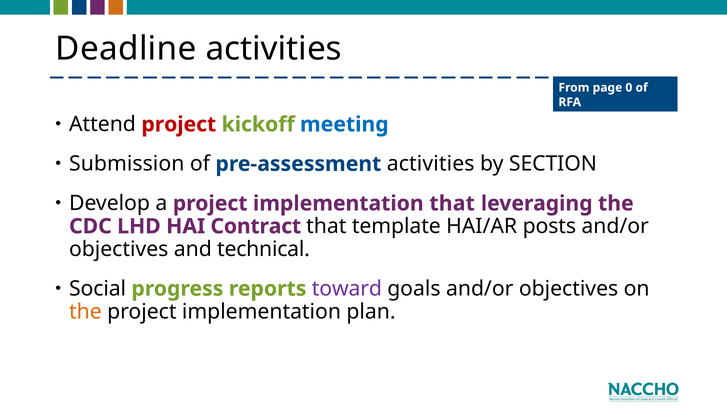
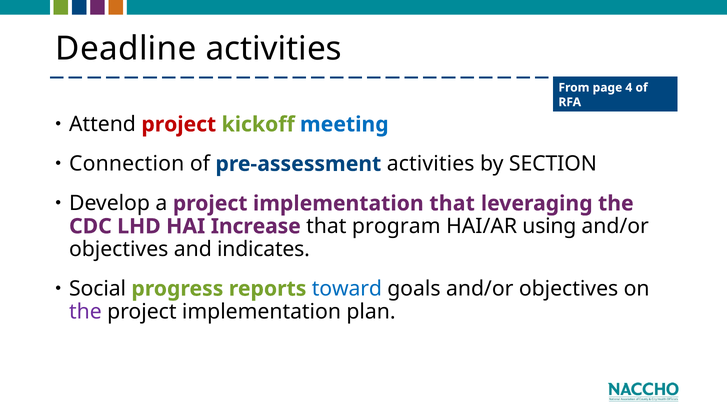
0: 0 -> 4
Submission: Submission -> Connection
Contract: Contract -> Increase
template: template -> program
posts: posts -> using
technical: technical -> indicates
toward colour: purple -> blue
the at (85, 312) colour: orange -> purple
